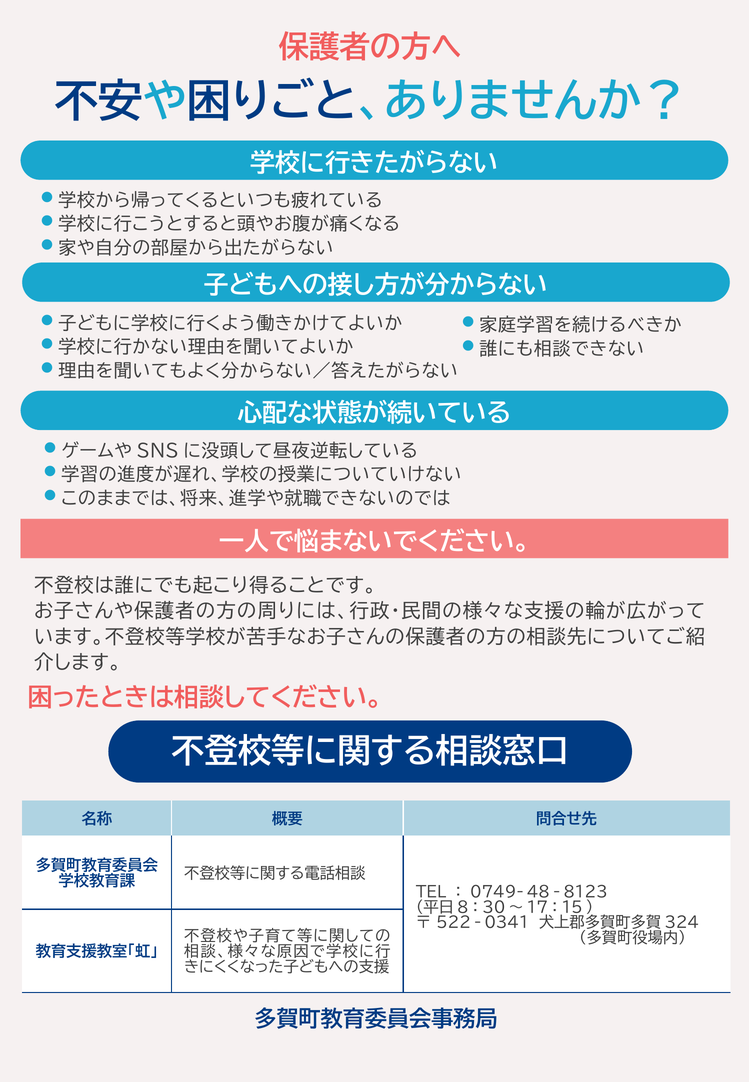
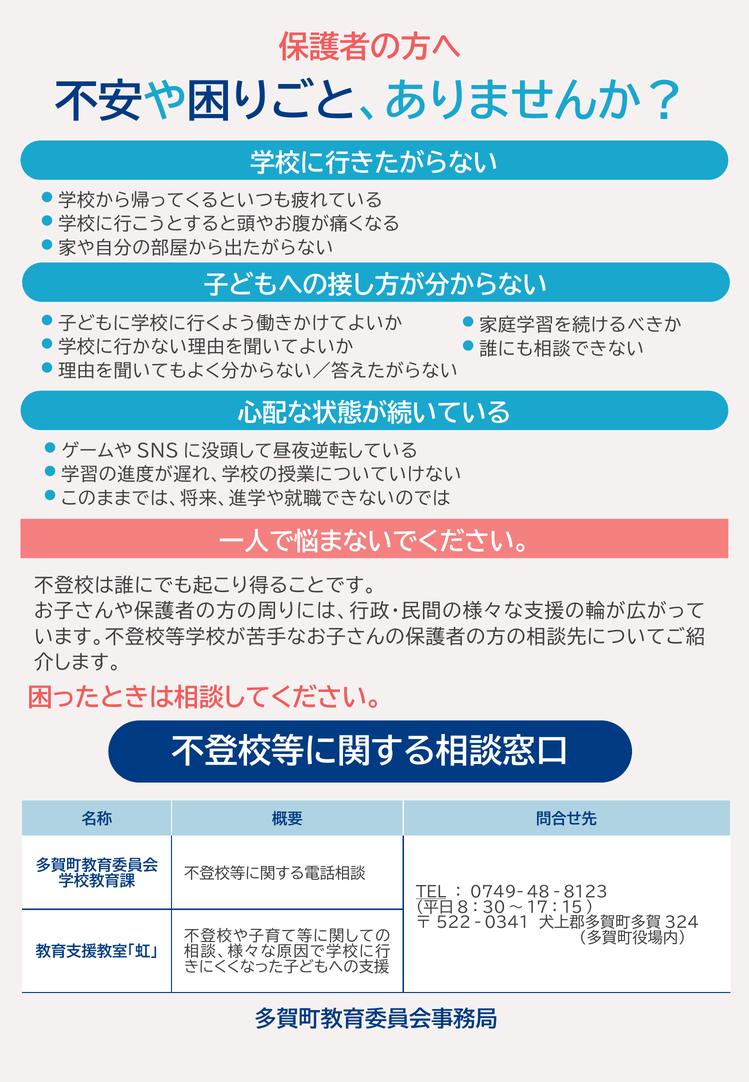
TEL underline: none -> present
